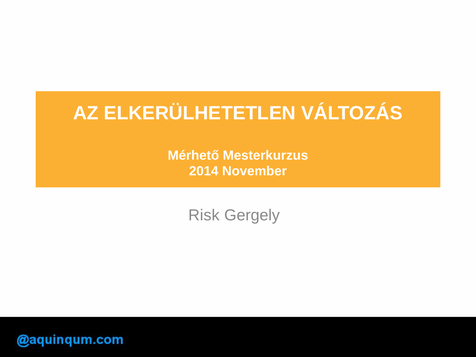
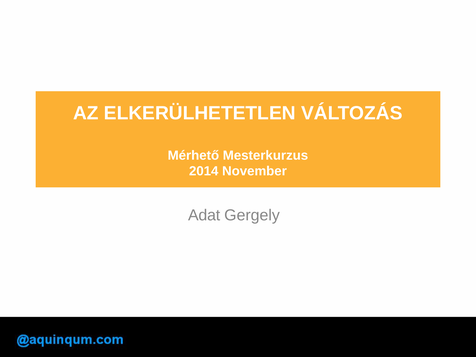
Risk: Risk -> Adat
